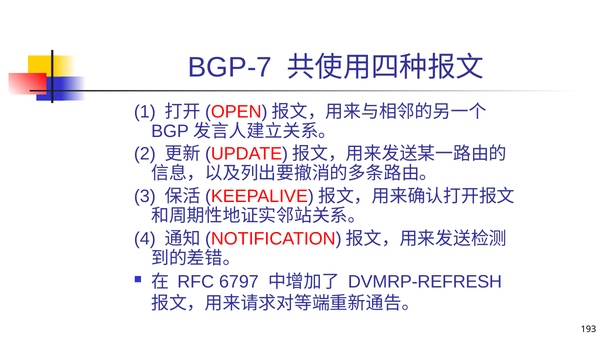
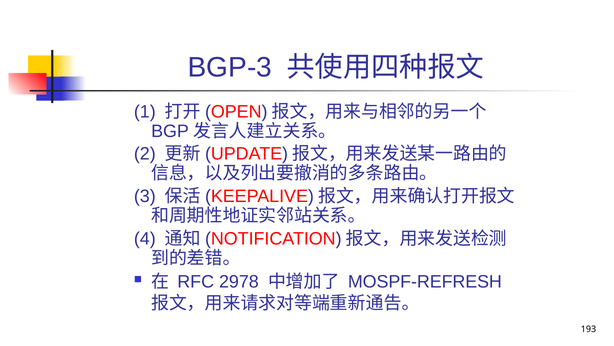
BGP-7: BGP-7 -> BGP-3
6797: 6797 -> 2978
DVMRP-REFRESH: DVMRP-REFRESH -> MOSPF-REFRESH
